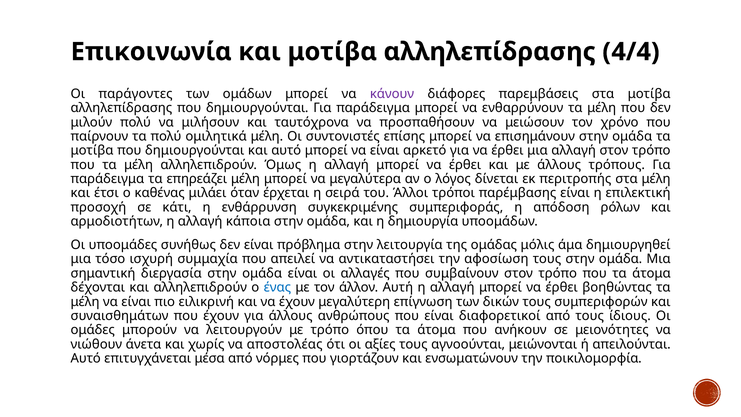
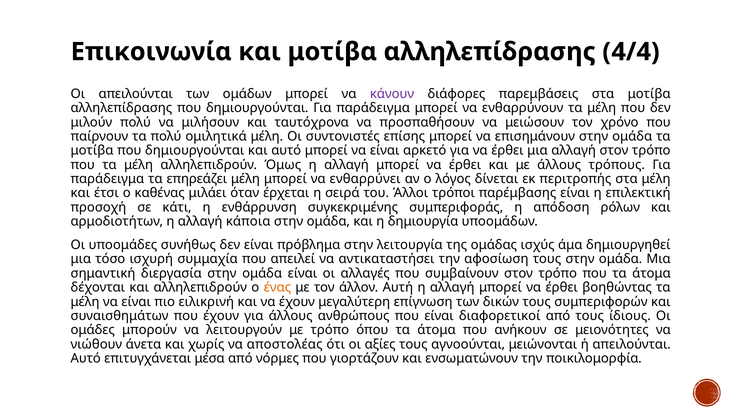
Οι παράγοντες: παράγοντες -> απειλούνται
μεγαλύτερα: μεγαλύτερα -> ενθαρρύνει
μόλις: μόλις -> ισχύς
ένας colour: blue -> orange
